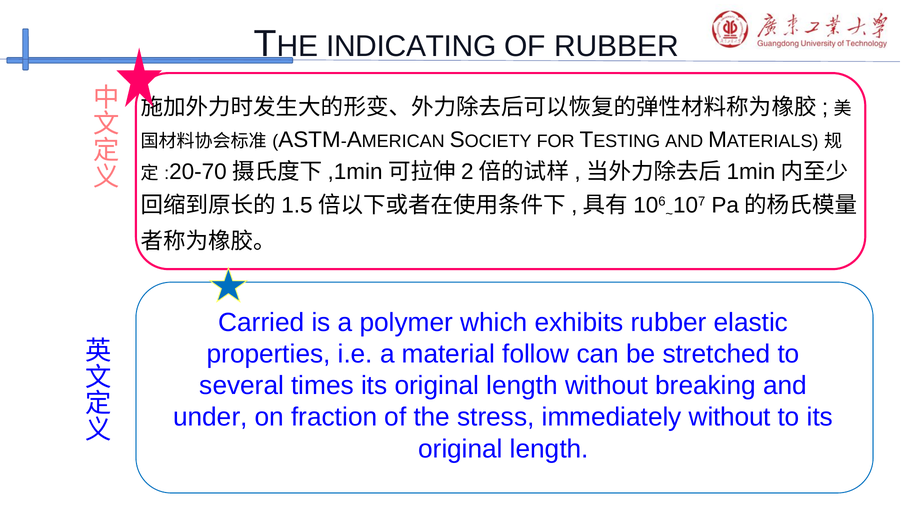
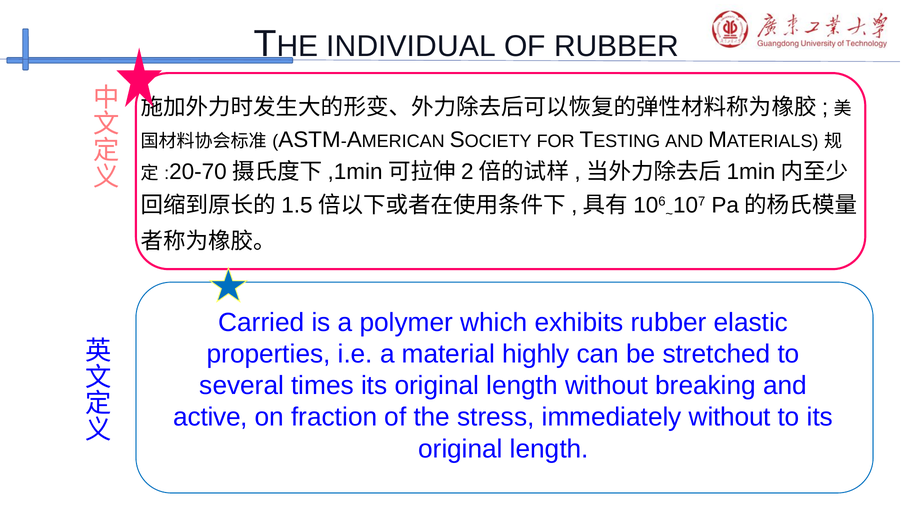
INDICATING: INDICATING -> INDIVIDUAL
follow: follow -> highly
under: under -> active
